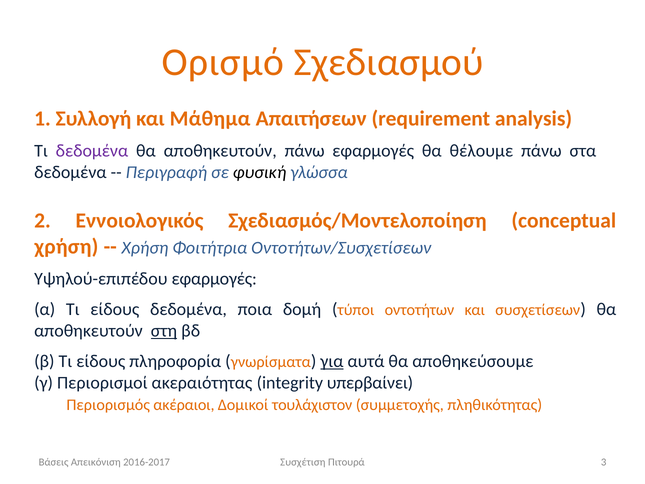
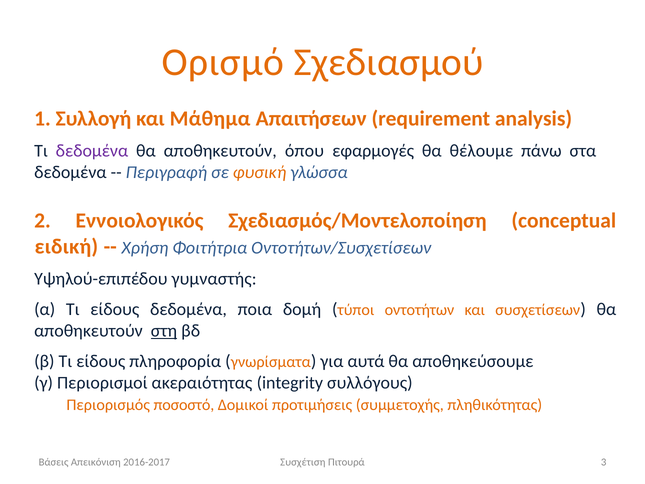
αποθηκευτούν πάνω: πάνω -> όπου
φυσική colour: black -> orange
χρήση at (66, 246): χρήση -> ειδική
Υψηλού-επιπέδου εφαρμογές: εφαρμογές -> γυμναστής
για underline: present -> none
υπερβαίνει: υπερβαίνει -> συλλόγους
ακέραιοι: ακέραιοι -> ποσοστό
τουλάχιστον: τουλάχιστον -> προτιμήσεις
